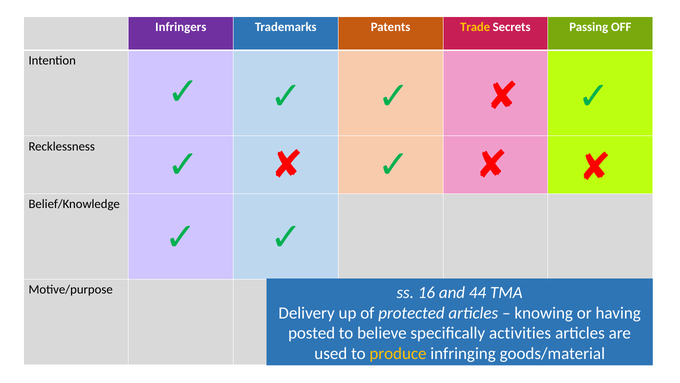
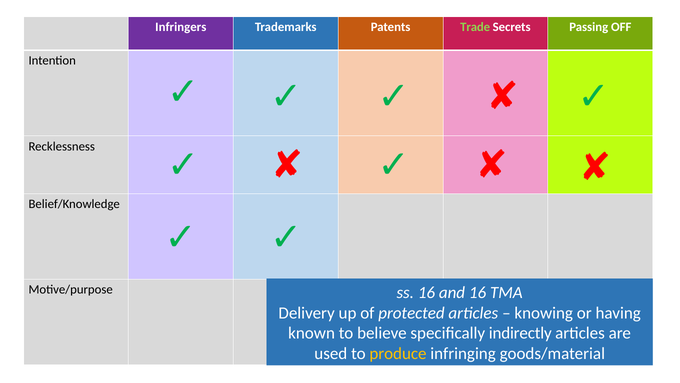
Trade colour: yellow -> light green
and 44: 44 -> 16
posted: posted -> known
activities: activities -> indirectly
